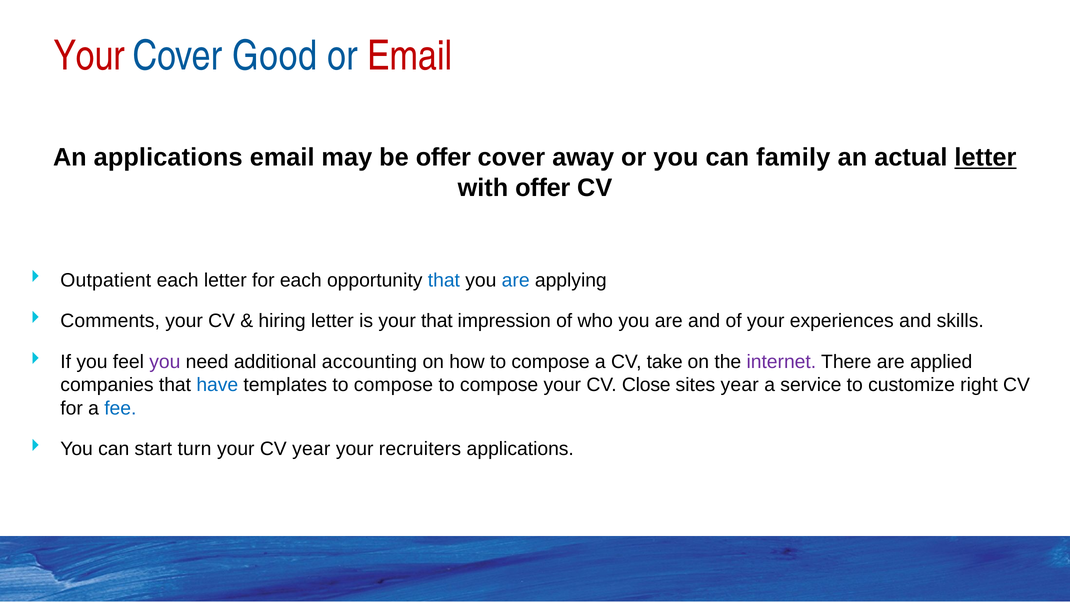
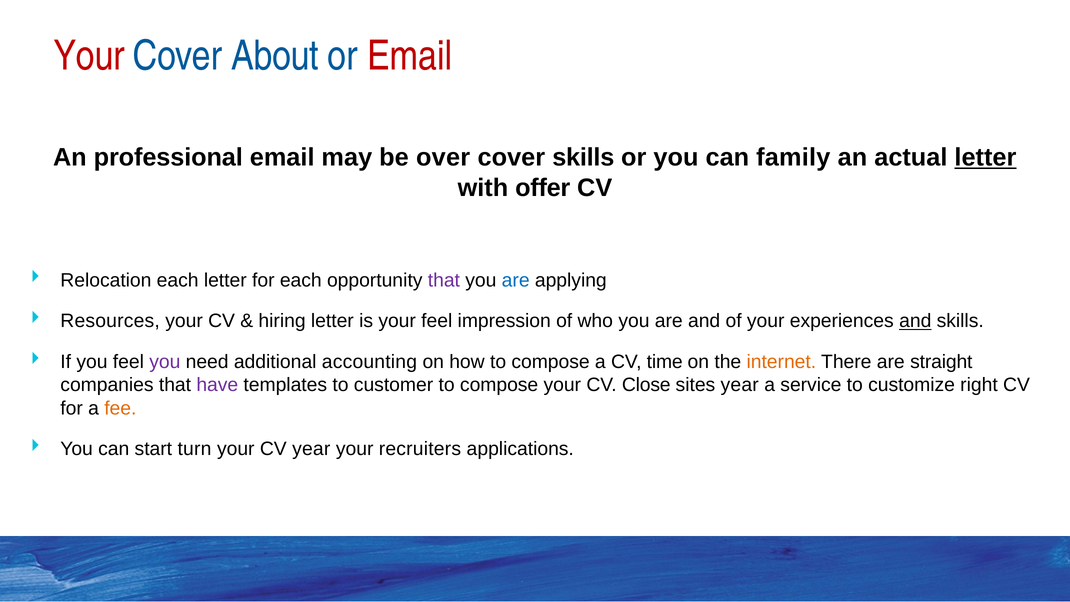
Good: Good -> About
An applications: applications -> professional
be offer: offer -> over
cover away: away -> skills
Outpatient: Outpatient -> Relocation
that at (444, 280) colour: blue -> purple
Comments: Comments -> Resources
your that: that -> feel
and at (915, 321) underline: none -> present
take: take -> time
internet colour: purple -> orange
applied: applied -> straight
have colour: blue -> purple
templates to compose: compose -> customer
fee colour: blue -> orange
